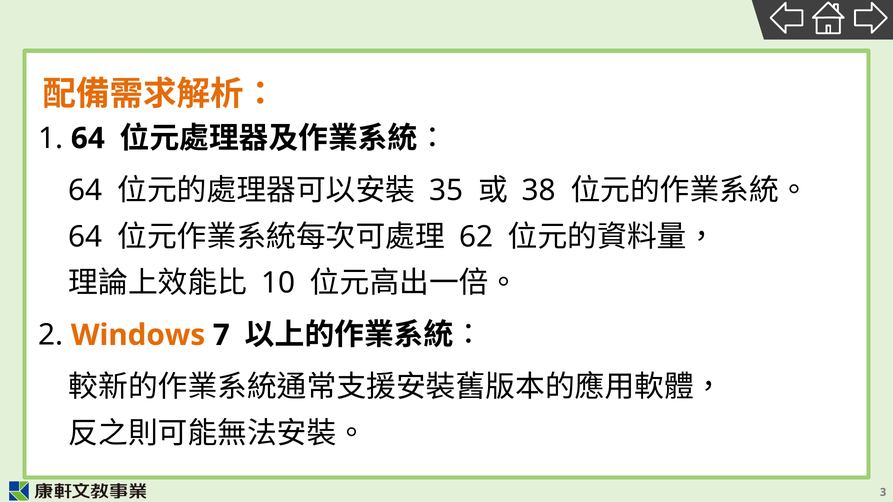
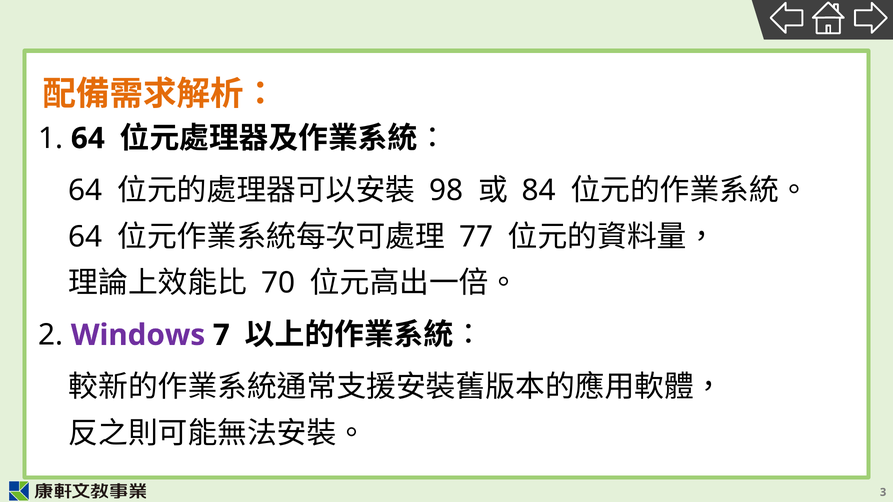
35: 35 -> 98
38: 38 -> 84
62: 62 -> 77
10: 10 -> 70
Windows colour: orange -> purple
